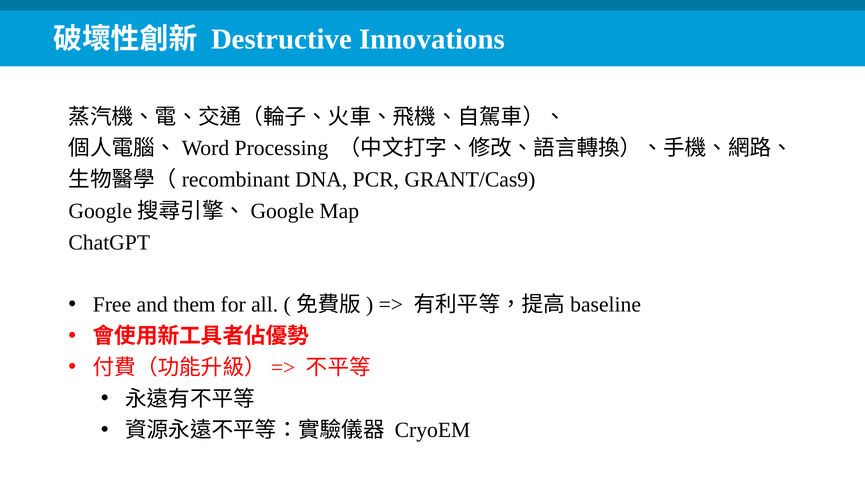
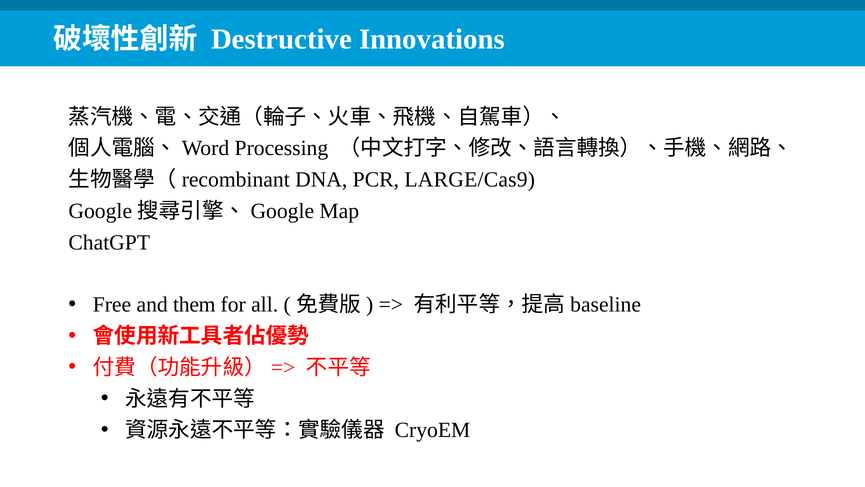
GRANT/Cas9: GRANT/Cas9 -> LARGE/Cas9
